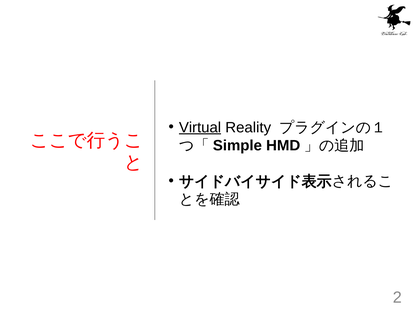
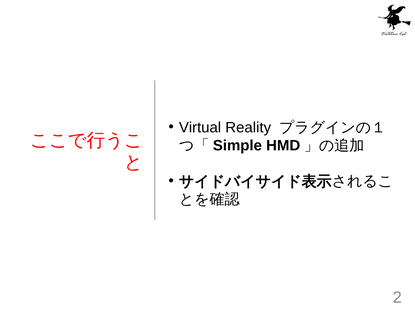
Virtual underline: present -> none
